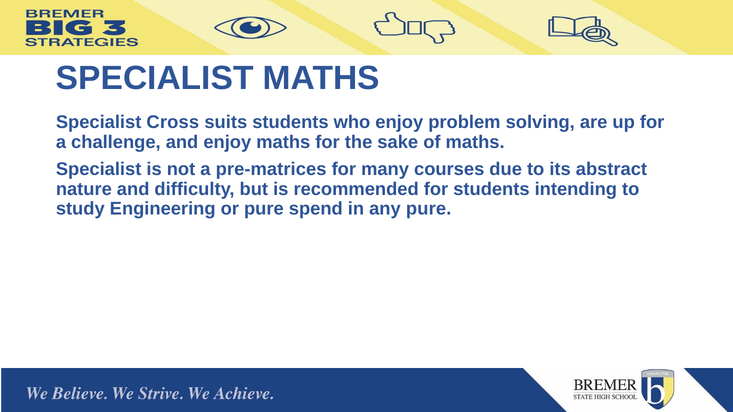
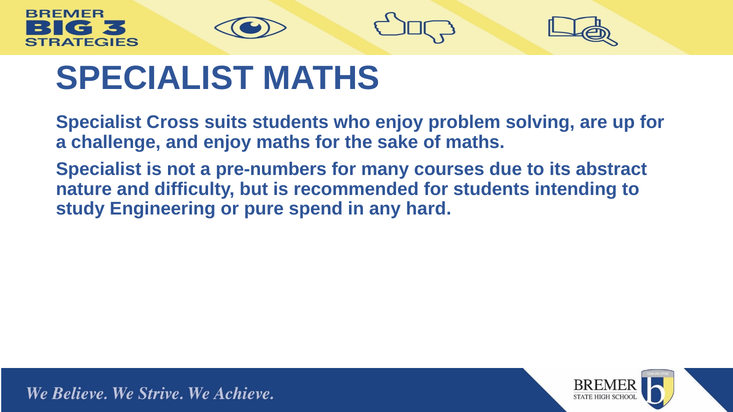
pre-matrices: pre-matrices -> pre-numbers
any pure: pure -> hard
